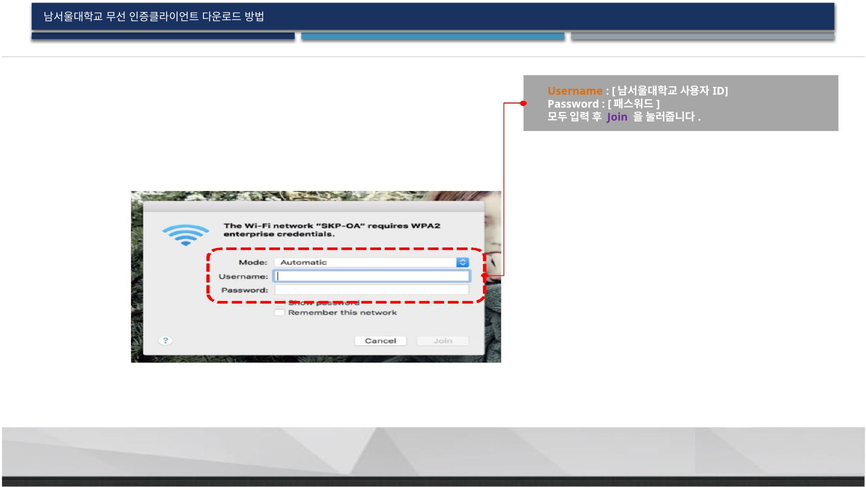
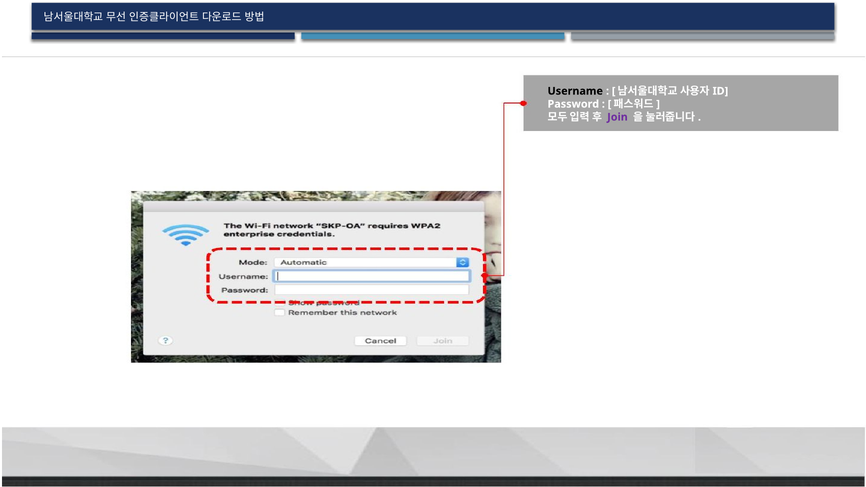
Username colour: orange -> black
